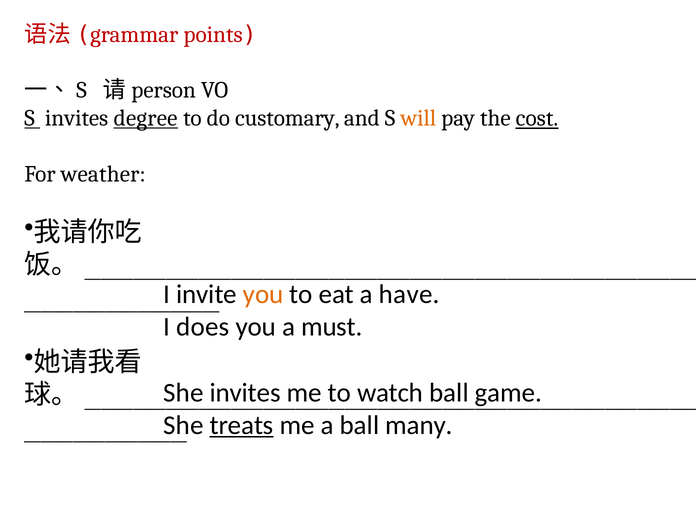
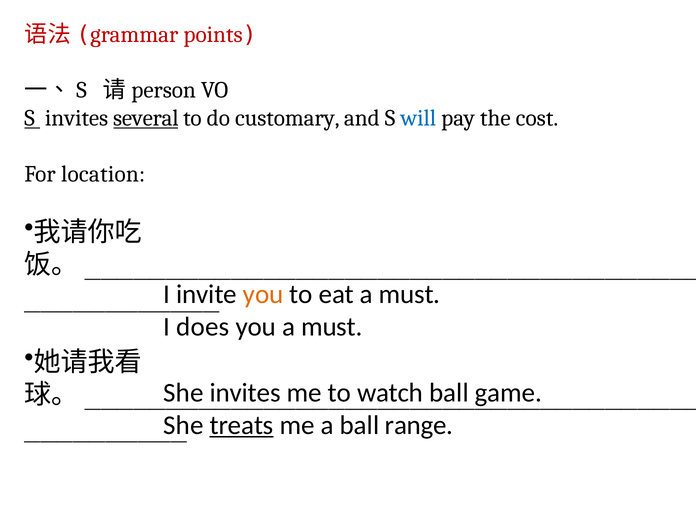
degree: degree -> several
will colour: orange -> blue
cost underline: present -> none
weather: weather -> location
eat a have: have -> must
many: many -> range
